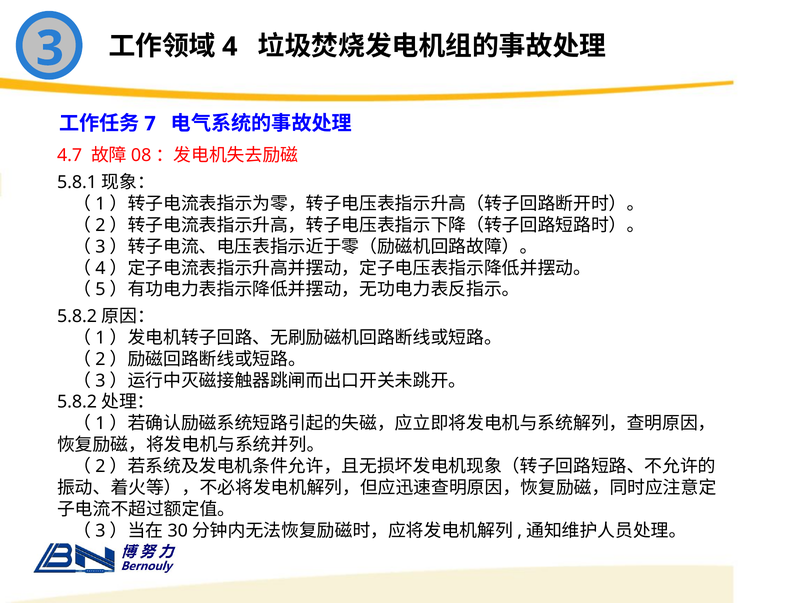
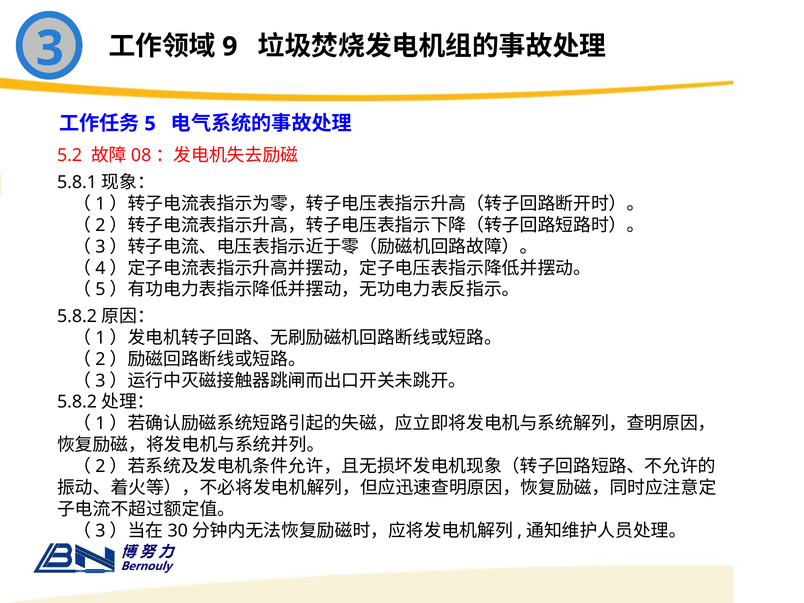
4: 4 -> 9
7: 7 -> 5
4.7: 4.7 -> 5.2
